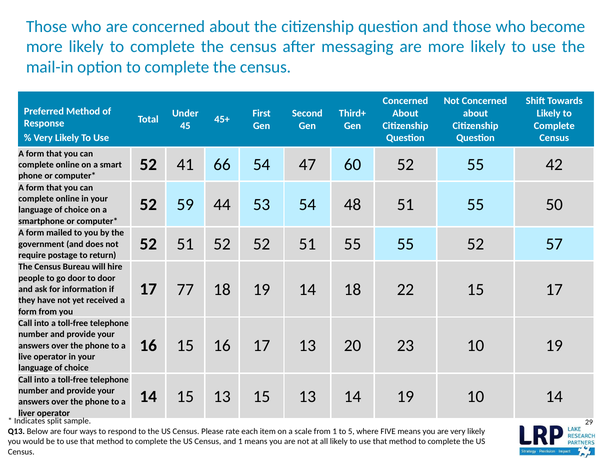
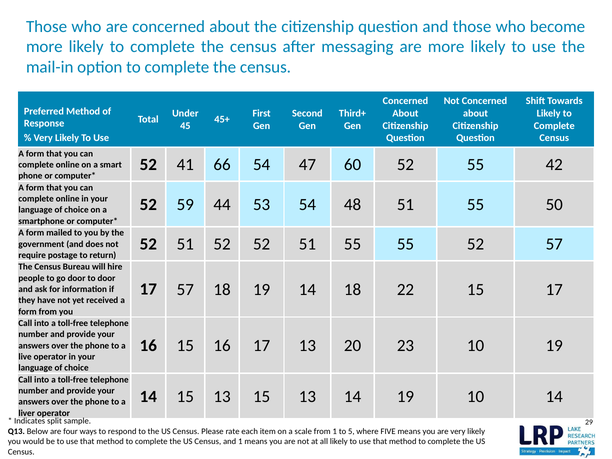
17 77: 77 -> 57
